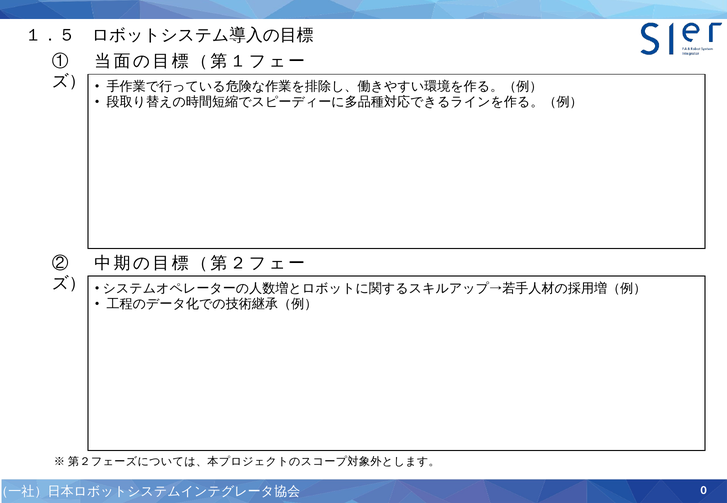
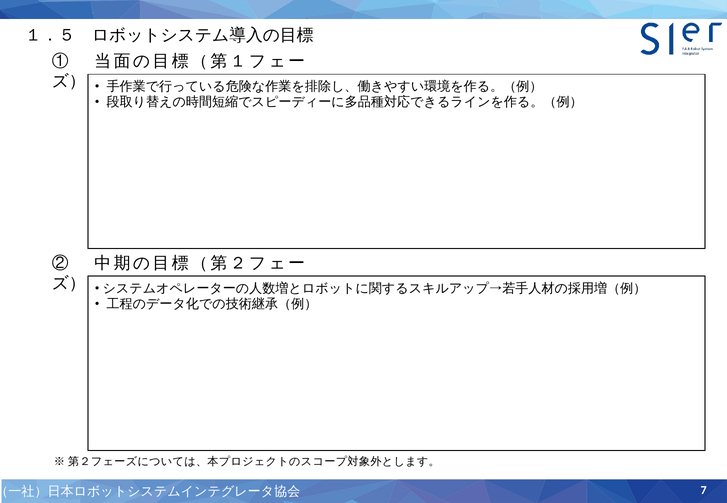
0: 0 -> 7
